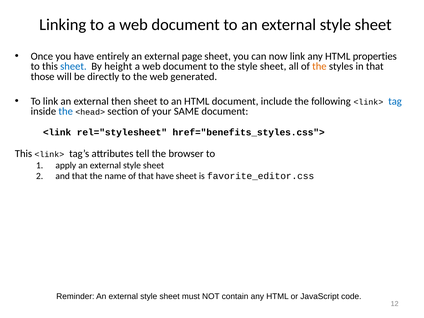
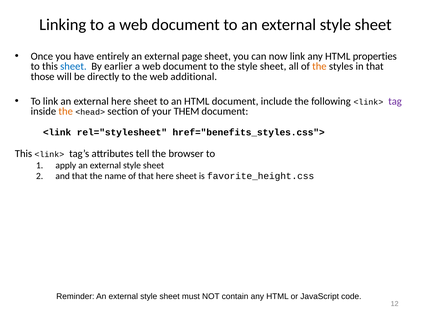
height: height -> earlier
generated: generated -> additional
external then: then -> here
tag colour: blue -> purple
the at (66, 111) colour: blue -> orange
SAME: SAME -> THEM
that have: have -> here
favorite_editor.css: favorite_editor.css -> favorite_height.css
